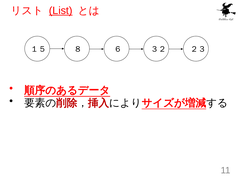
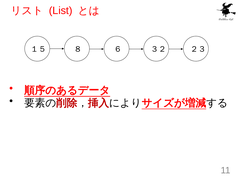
List underline: present -> none
